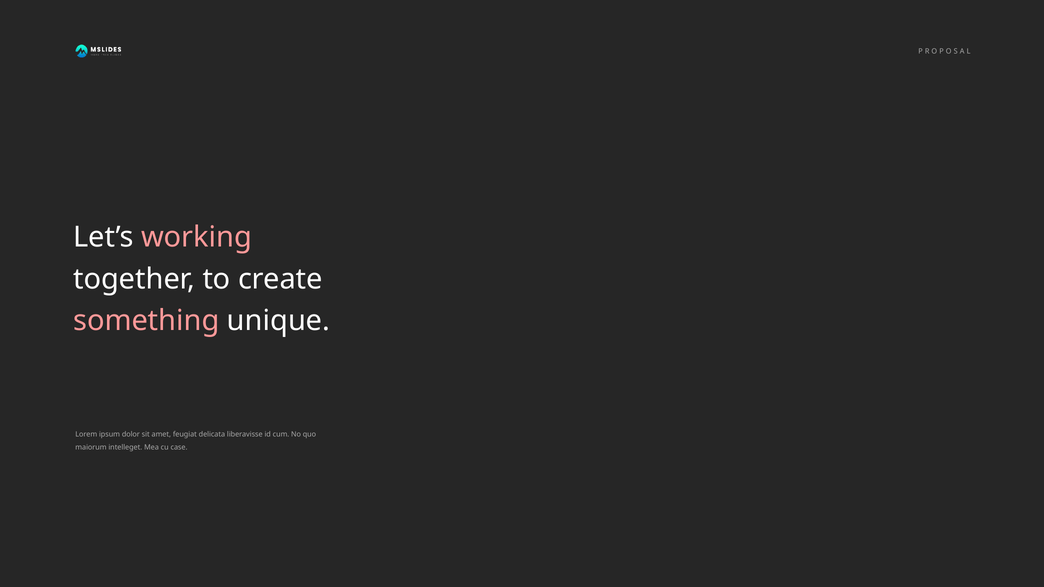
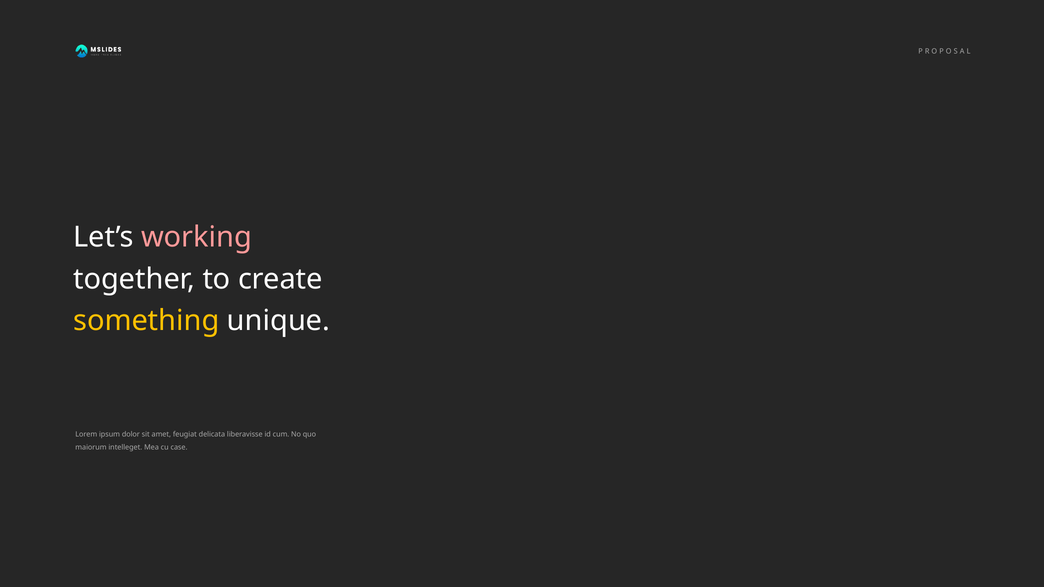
something colour: pink -> yellow
